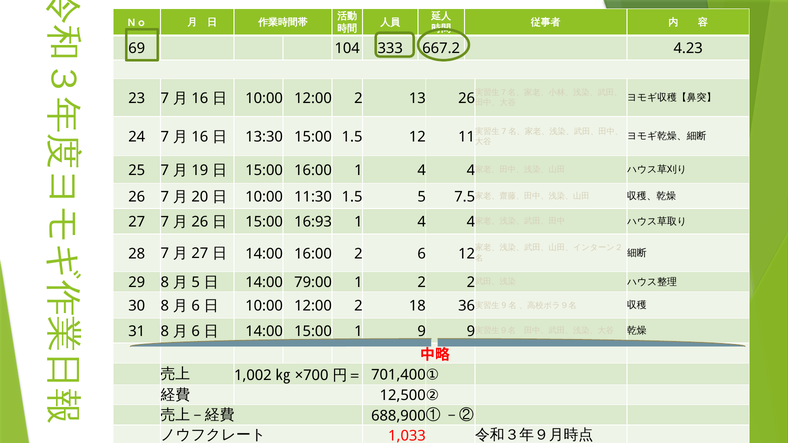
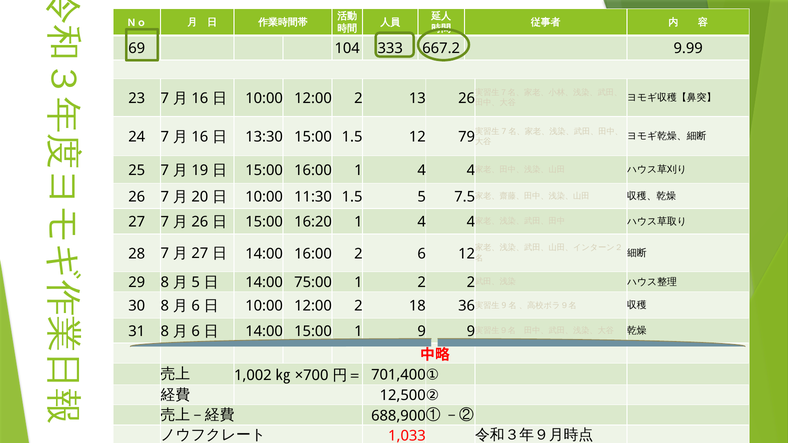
4.23: 4.23 -> 9.99
11: 11 -> 79
16:93: 16:93 -> 16:20
79:00: 79:00 -> 75:00
